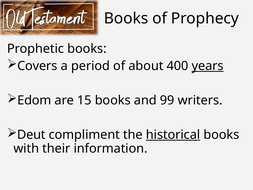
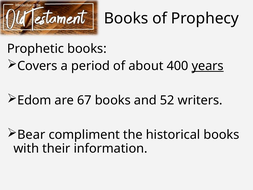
15: 15 -> 67
99: 99 -> 52
Deut: Deut -> Bear
historical underline: present -> none
